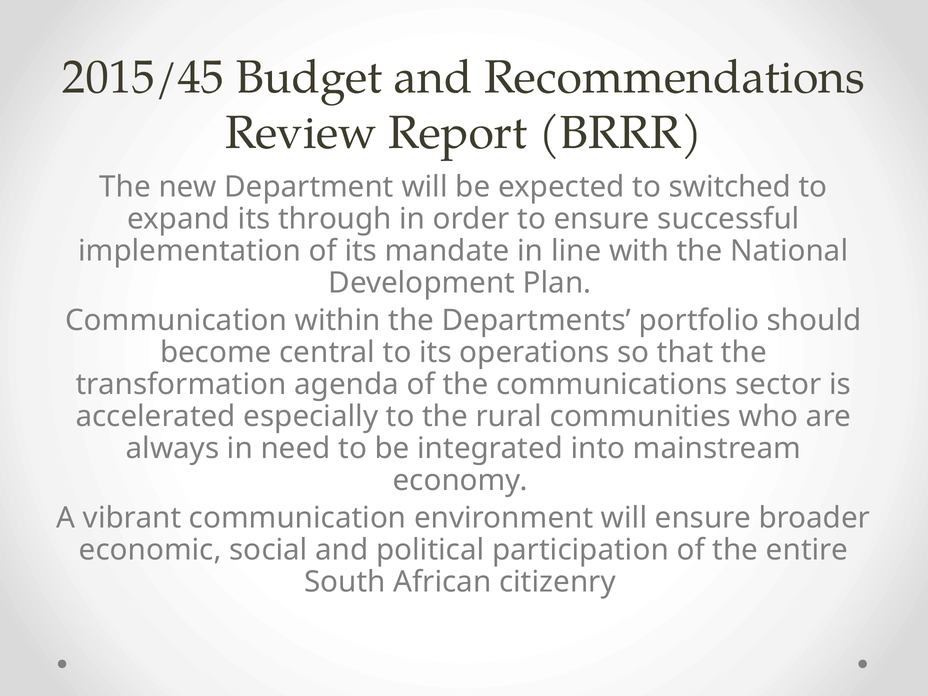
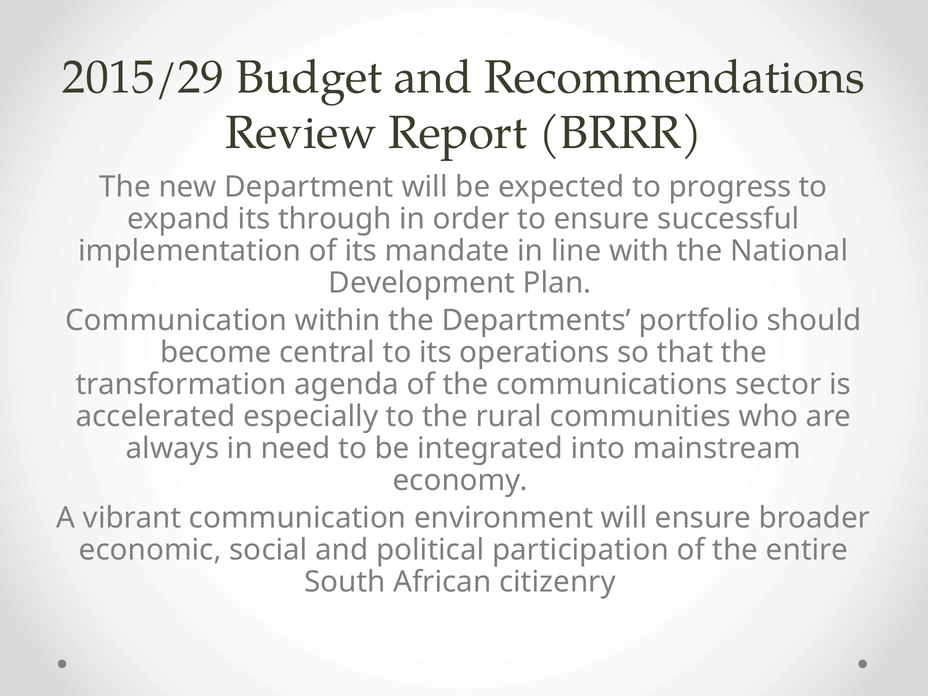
2015/45: 2015/45 -> 2015/29
switched: switched -> progress
